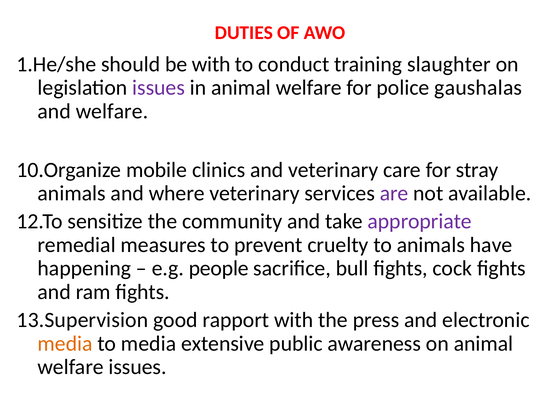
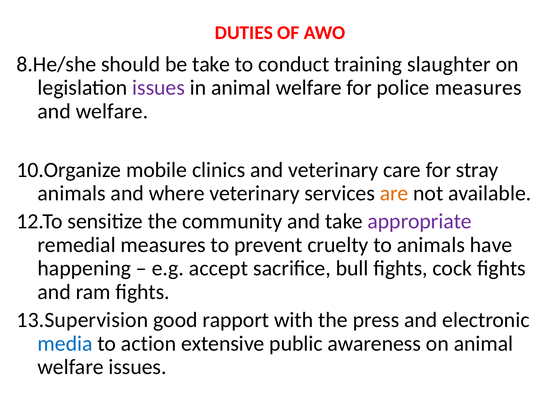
1.He/she: 1.He/she -> 8.He/she
be with: with -> take
police gaushalas: gaushalas -> measures
are colour: purple -> orange
people: people -> accept
media at (65, 344) colour: orange -> blue
to media: media -> action
